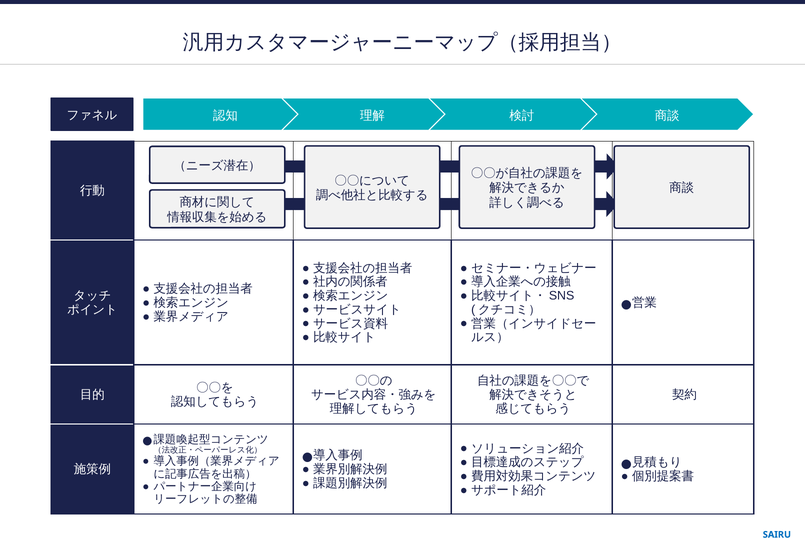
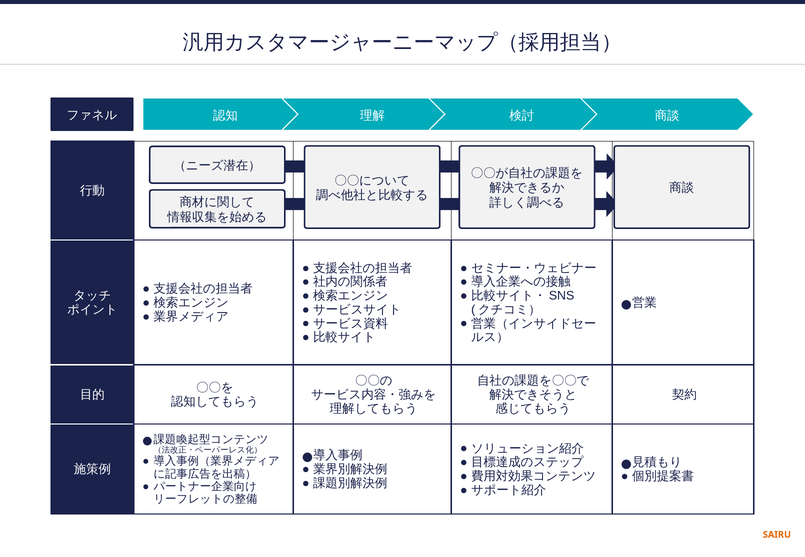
SAIRU colour: blue -> orange
